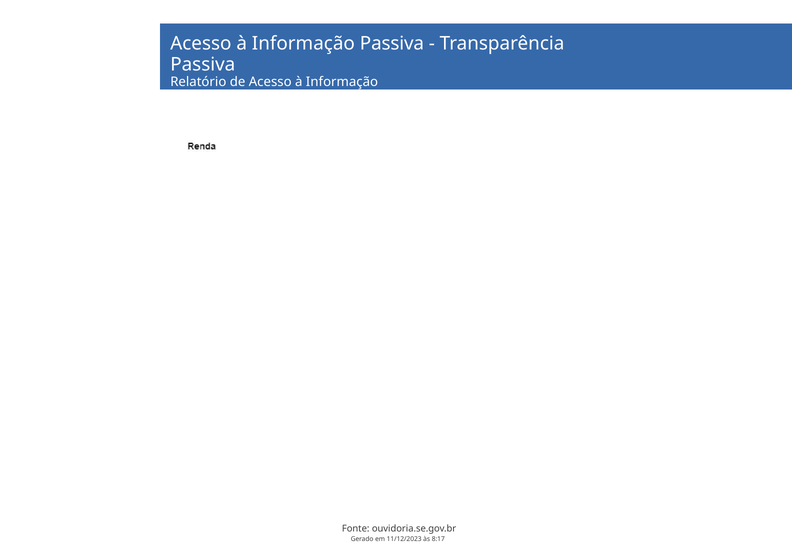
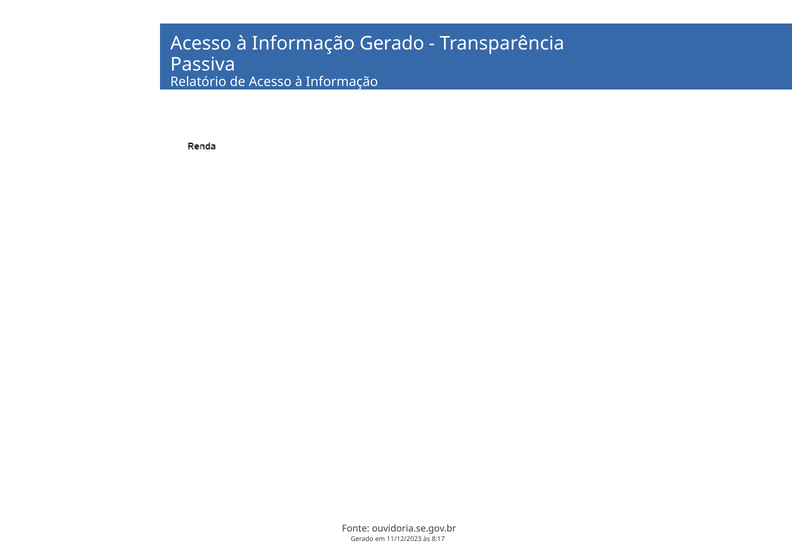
Informação Passiva: Passiva -> Gerado
